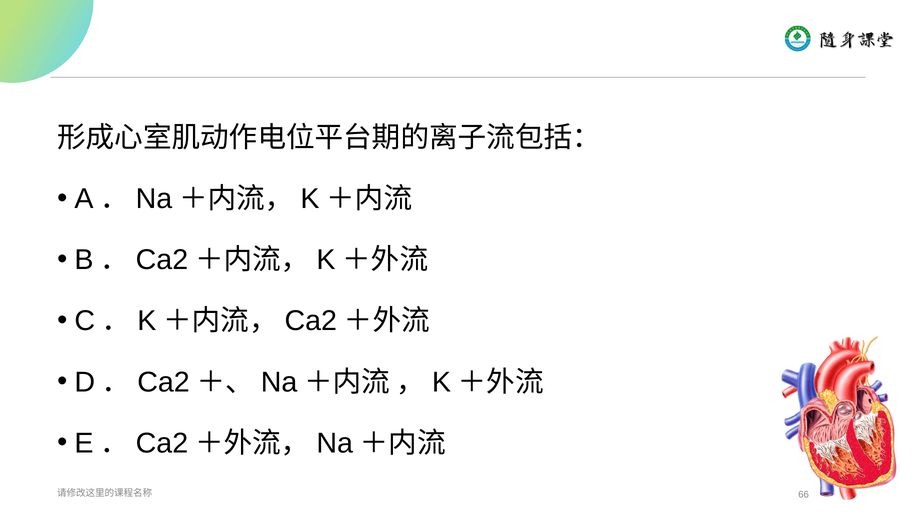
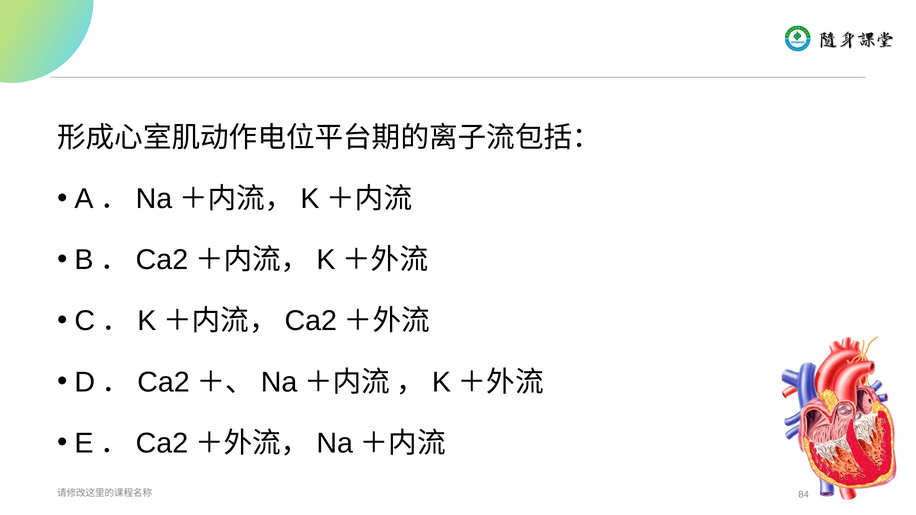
66: 66 -> 84
